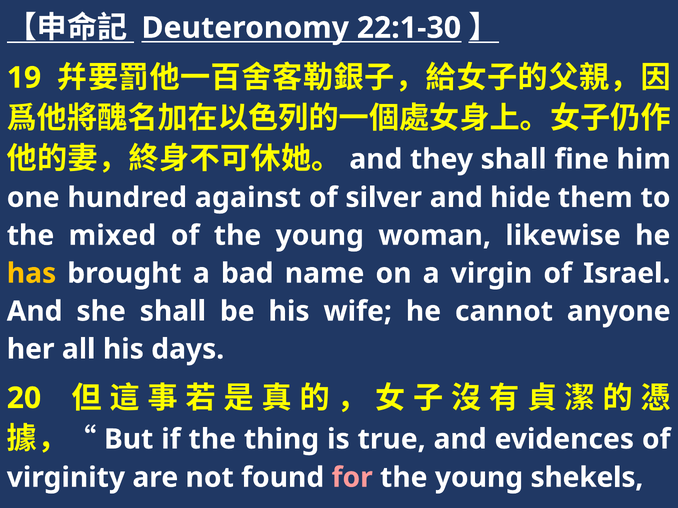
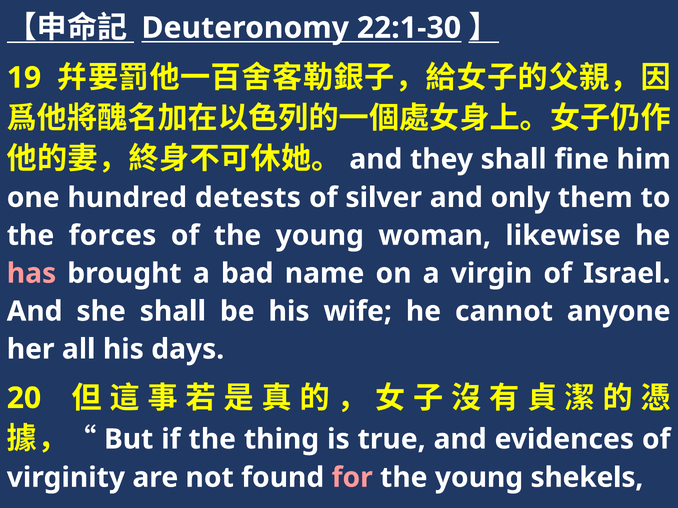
against: against -> detests
hide: hide -> only
mixed: mixed -> forces
has colour: yellow -> pink
